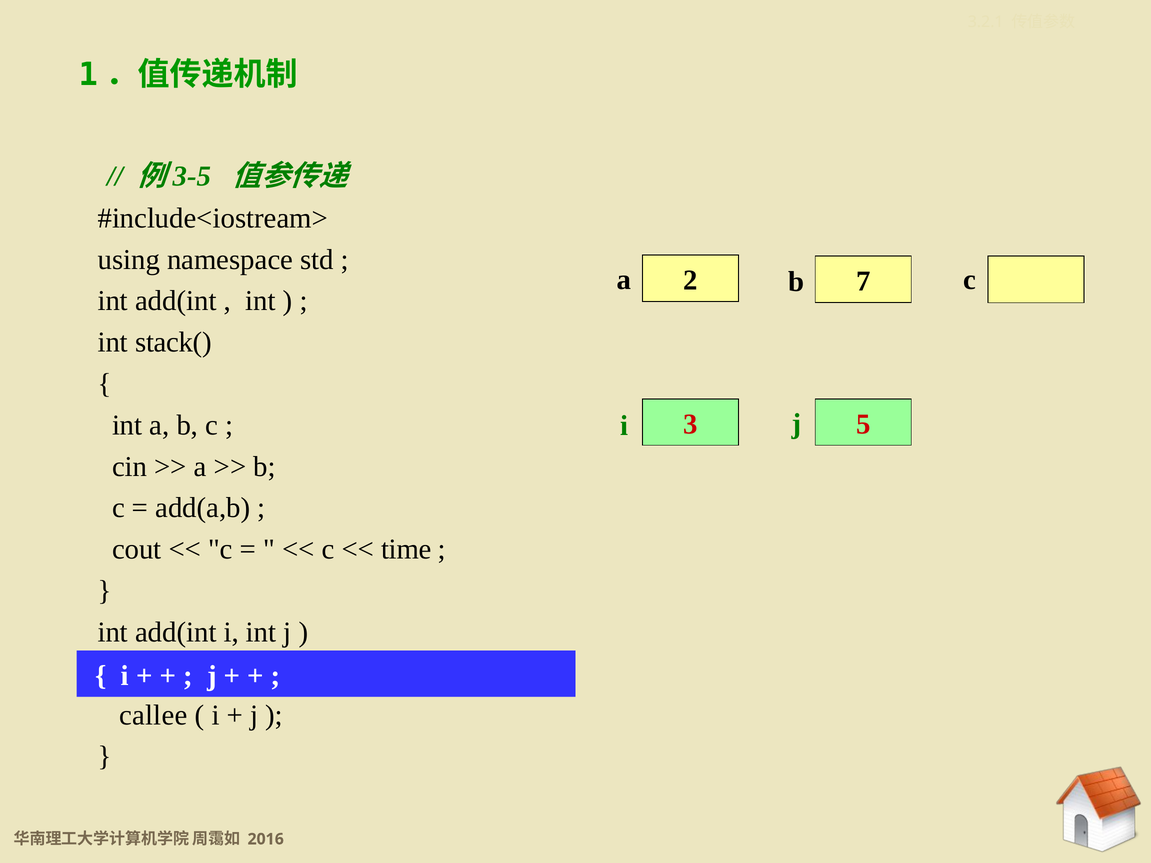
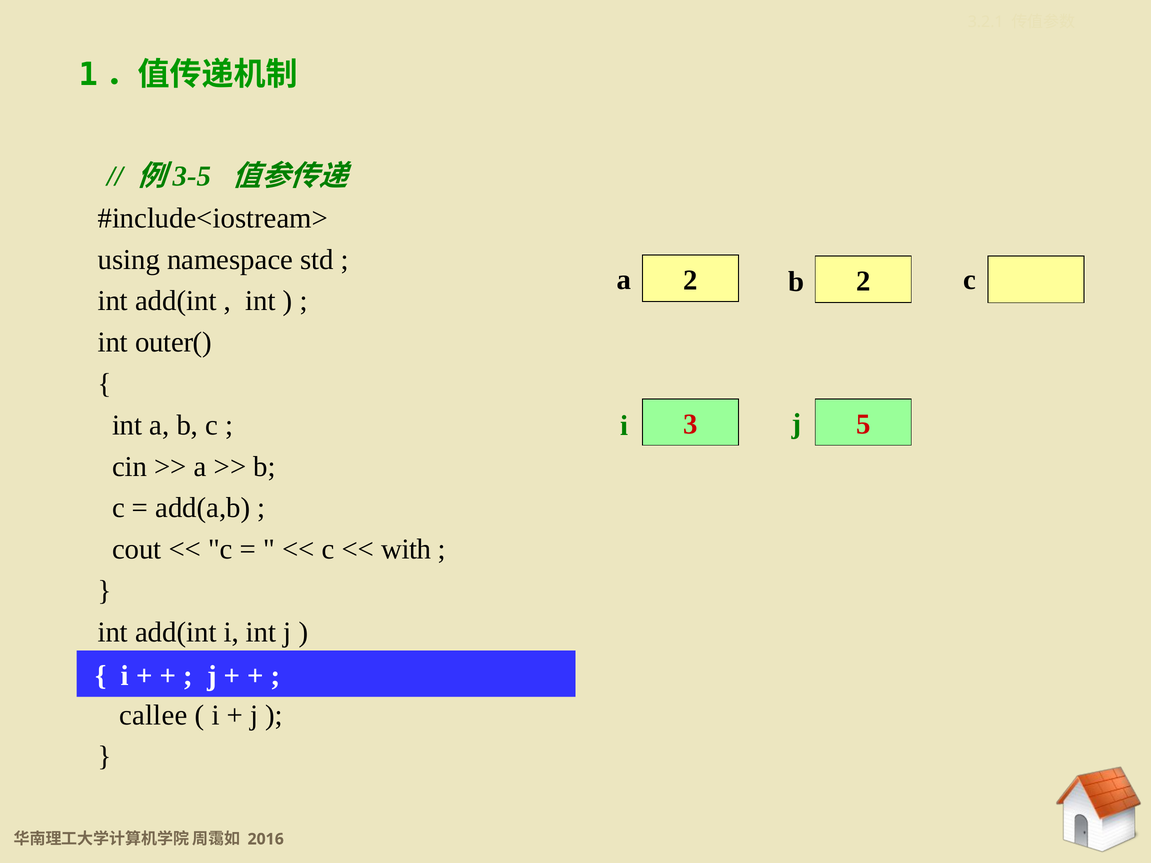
7 at (863, 281): 7 -> 2
stack(: stack( -> outer(
time: time -> with
